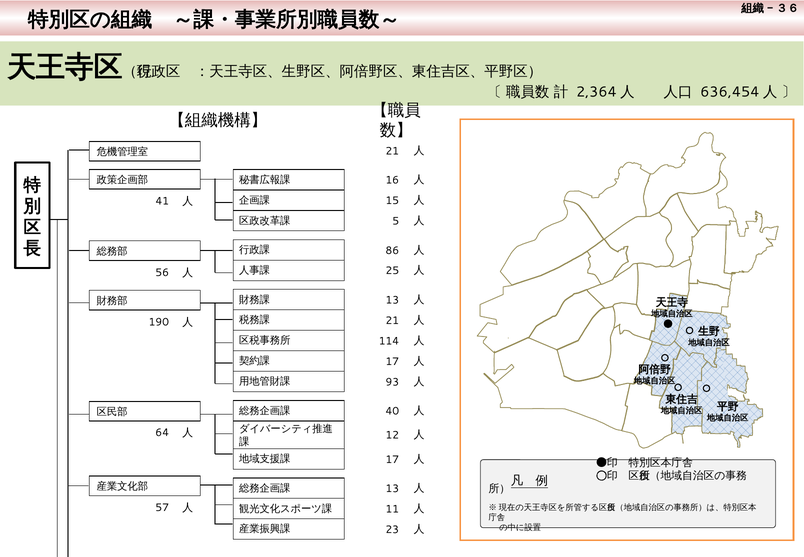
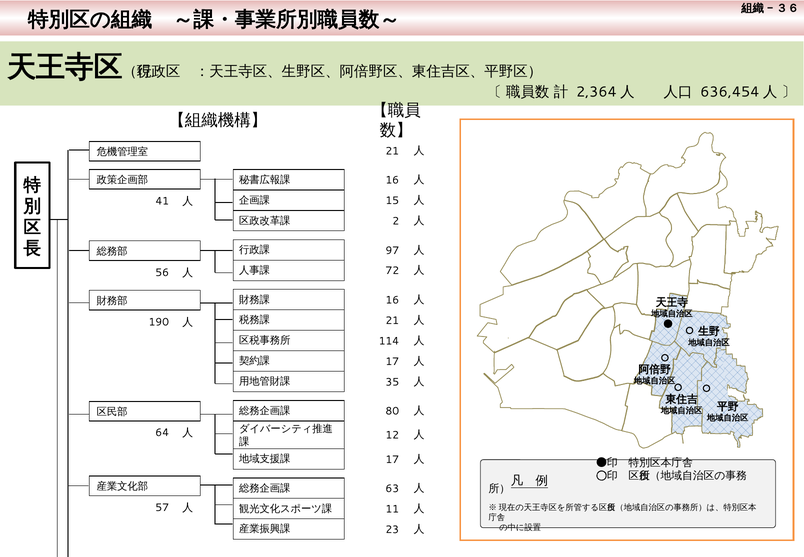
5: 5 -> 2
86: 86 -> 97
25: 25 -> 72
13 at (392, 300): 13 -> 16
93: 93 -> 35
40: 40 -> 80
13 at (392, 488): 13 -> 63
